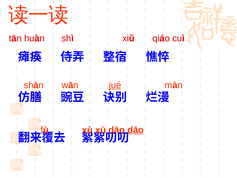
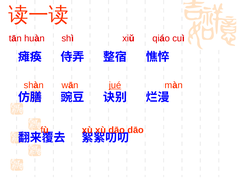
dāo at (136, 130) underline: present -> none
